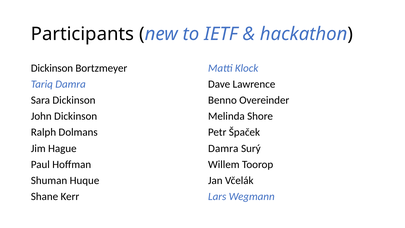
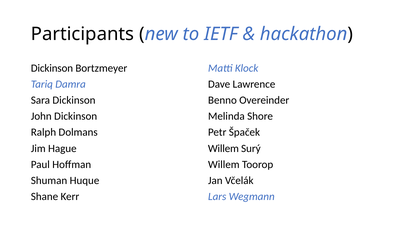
Damra at (223, 148): Damra -> Willem
